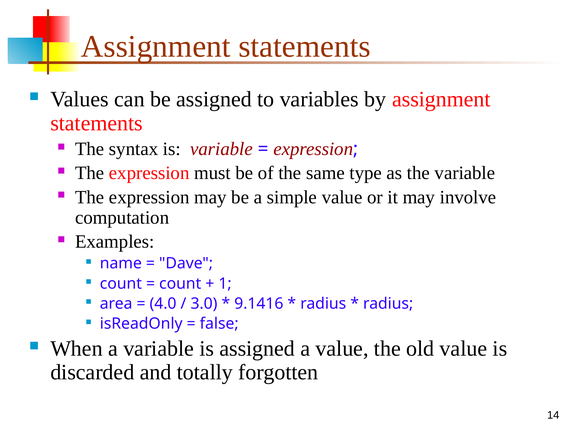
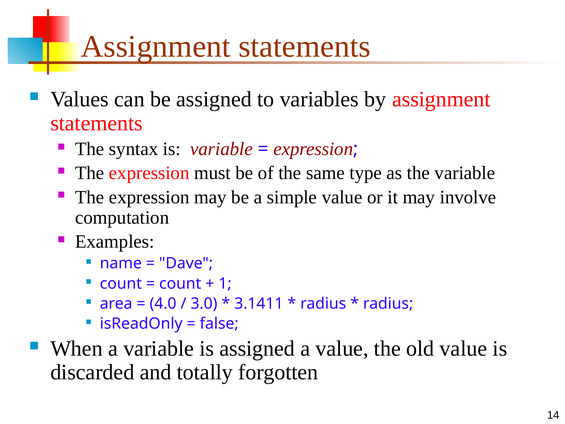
9.1416: 9.1416 -> 3.1411
